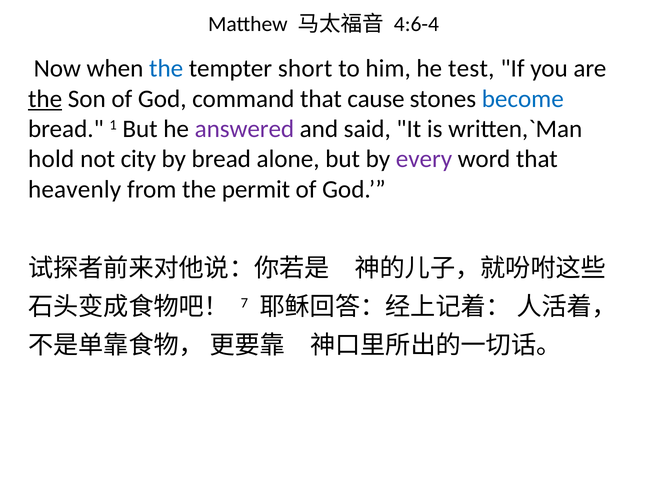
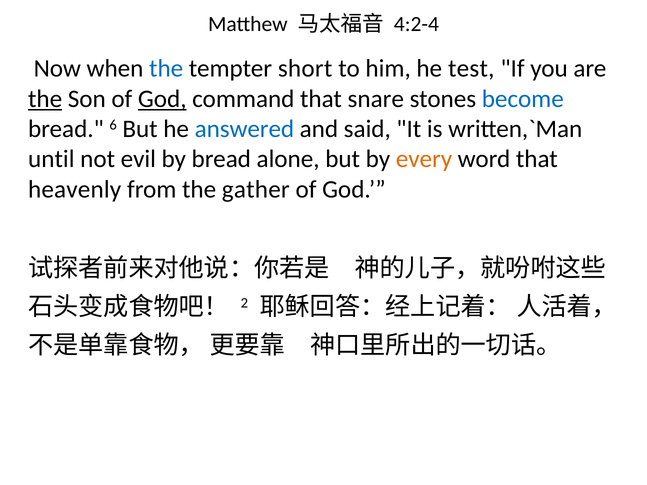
4:6-4: 4:6-4 -> 4:2-4
God at (162, 99) underline: none -> present
cause: cause -> snare
1: 1 -> 6
answered colour: purple -> blue
hold: hold -> until
city: city -> evil
every colour: purple -> orange
permit: permit -> gather
7: 7 -> 2
